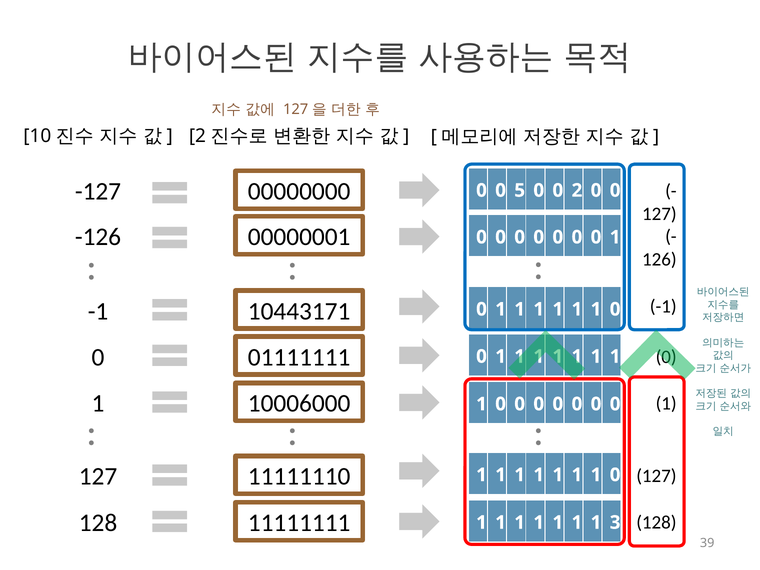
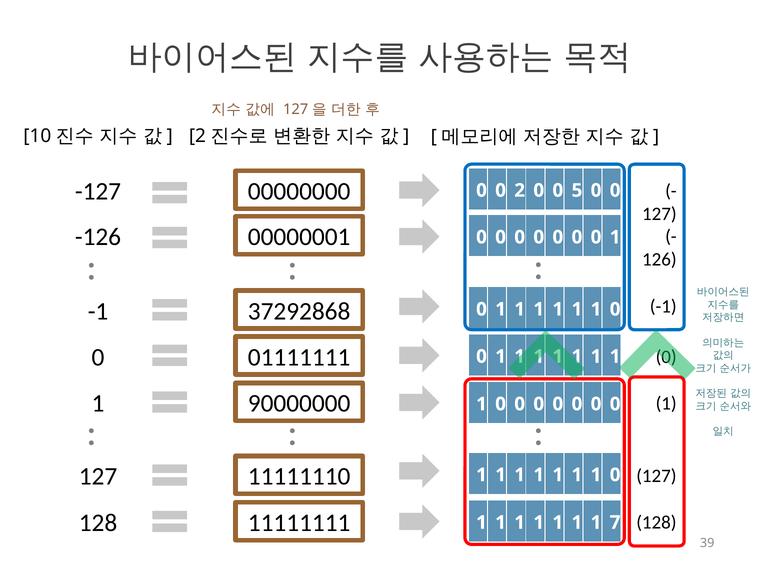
5: 5 -> 2
2: 2 -> 5
10443171: 10443171 -> 37292868
10006000: 10006000 -> 90000000
3: 3 -> 7
